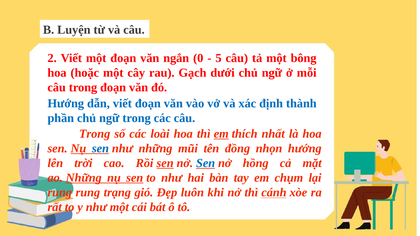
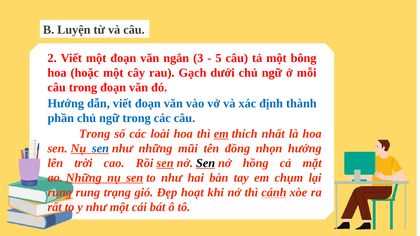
0: 0 -> 3
Sen at (206, 163) colour: blue -> black
luôn: luôn -> hoạt
